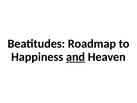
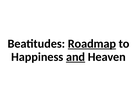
Roadmap underline: none -> present
